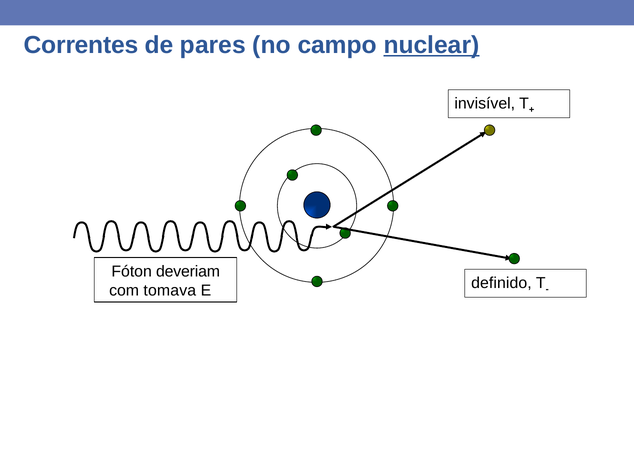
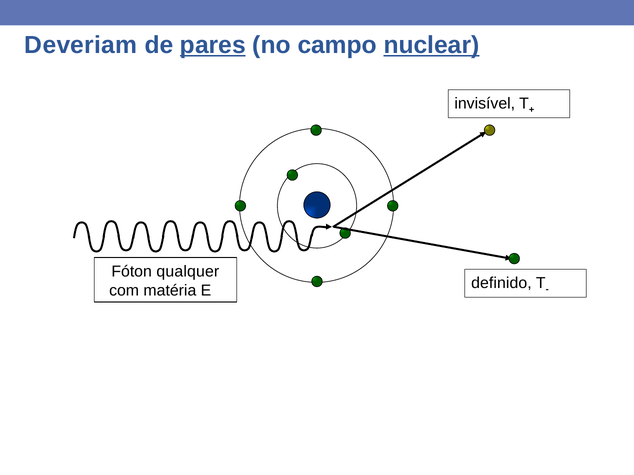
Correntes: Correntes -> Deveriam
pares underline: none -> present
deveriam: deveriam -> qualquer
tomava: tomava -> matéria
